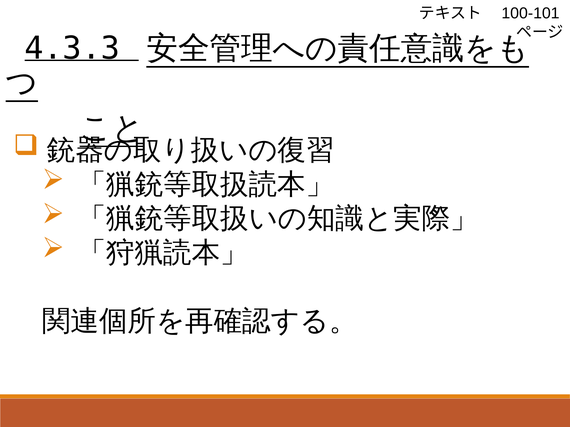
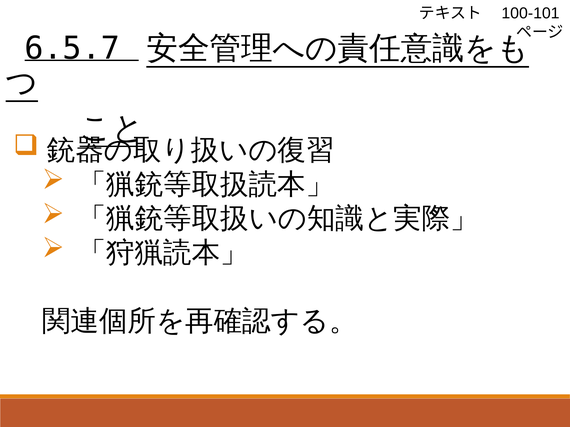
4.3.3: 4.3.3 -> 6.5.7
